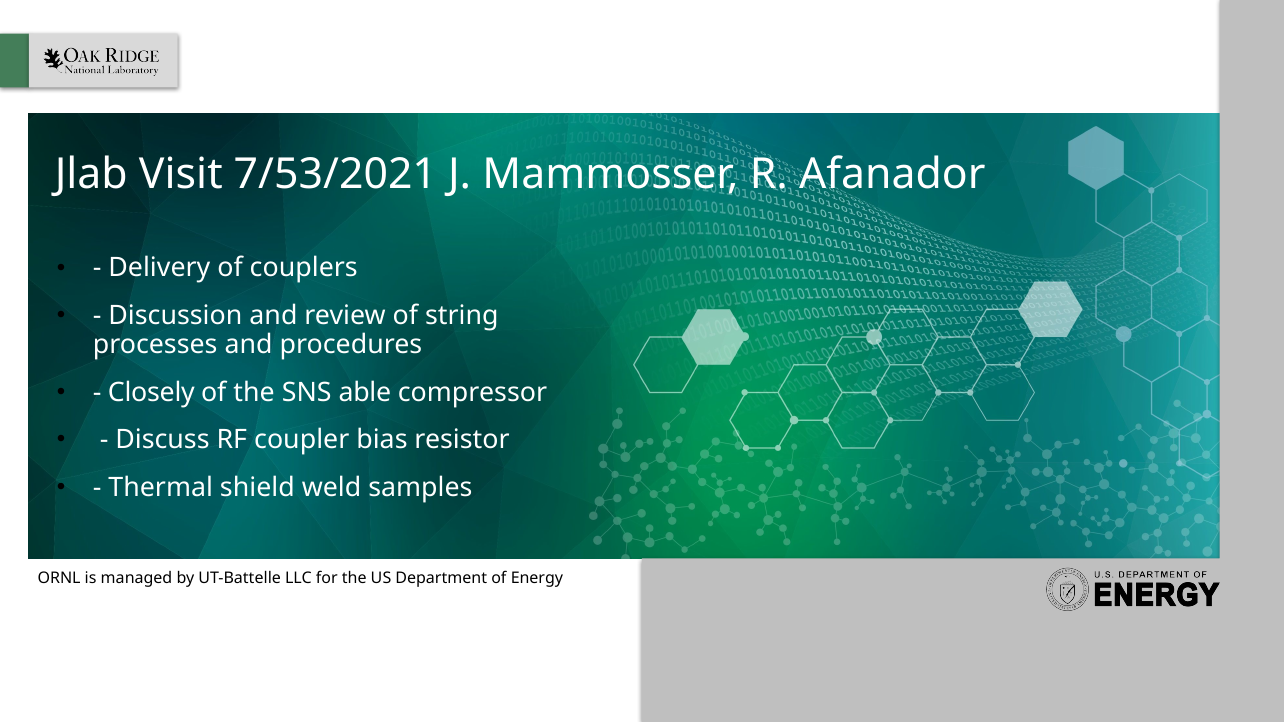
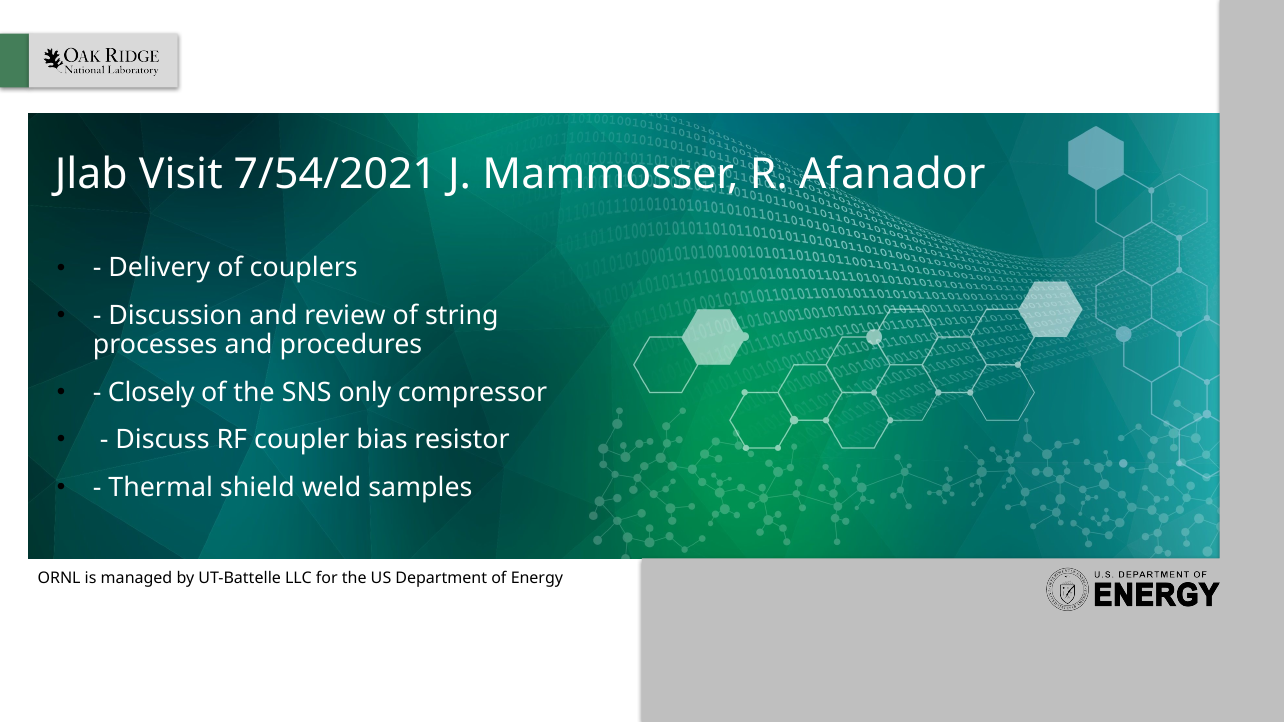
7/53/2021: 7/53/2021 -> 7/54/2021
able: able -> only
